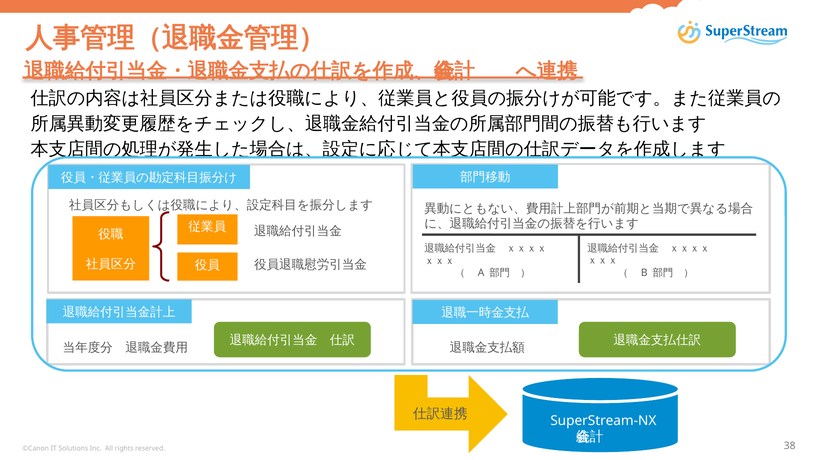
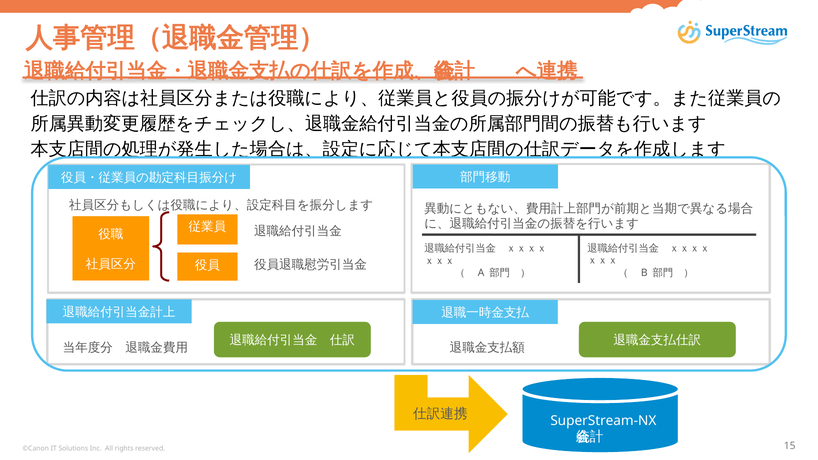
38: 38 -> 15
